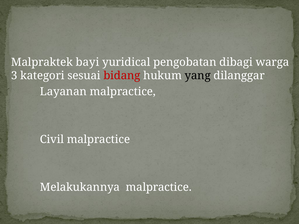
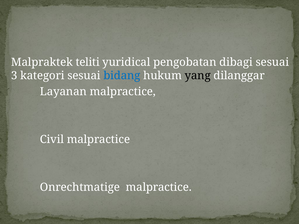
bayi: bayi -> teliti
dibagi warga: warga -> sesuai
bidang colour: red -> blue
Melakukannya: Melakukannya -> Onrechtmatige
